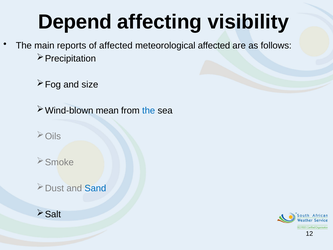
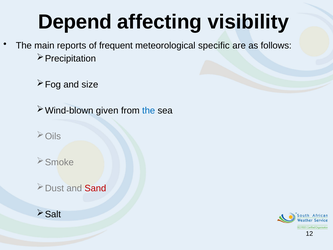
of affected: affected -> frequent
meteorological affected: affected -> specific
mean: mean -> given
Sand colour: blue -> red
